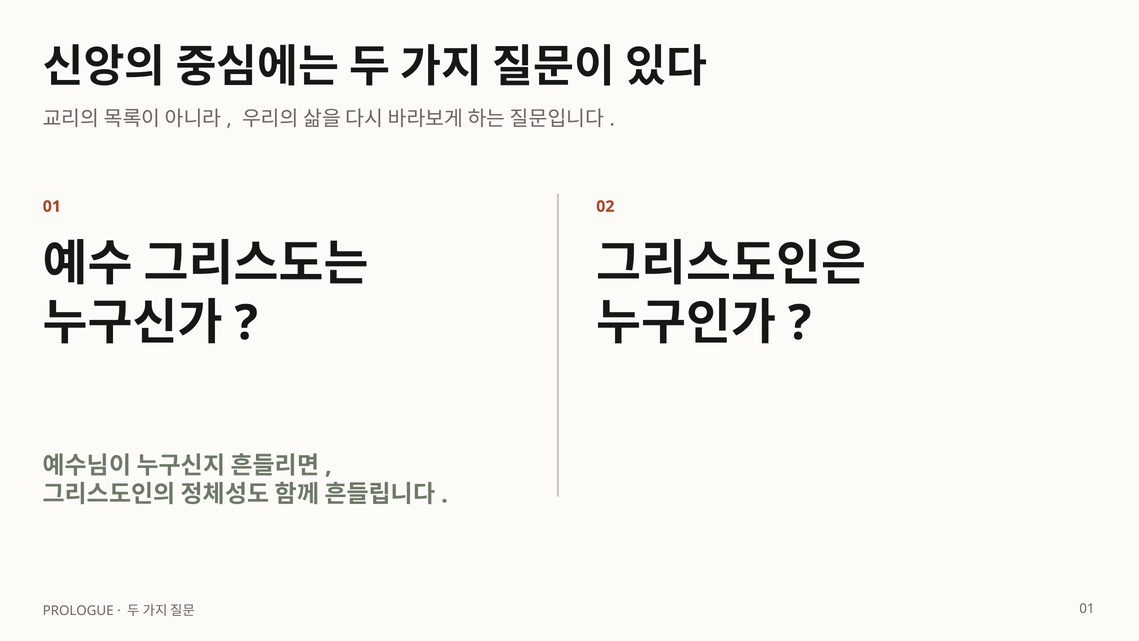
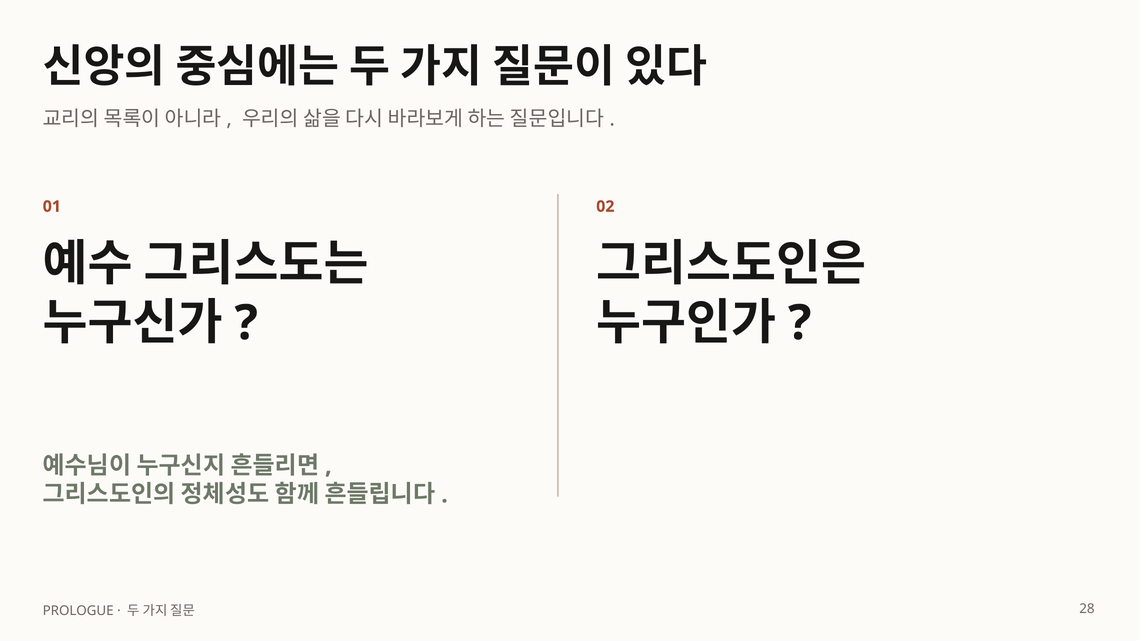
01 at (1087, 609): 01 -> 28
